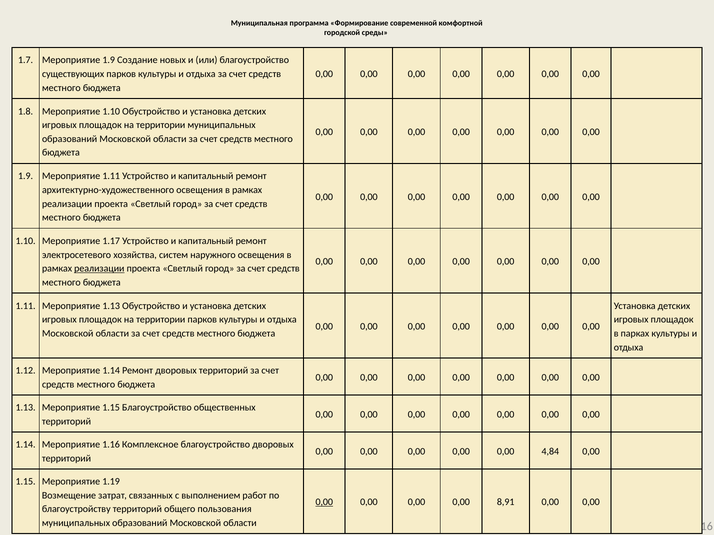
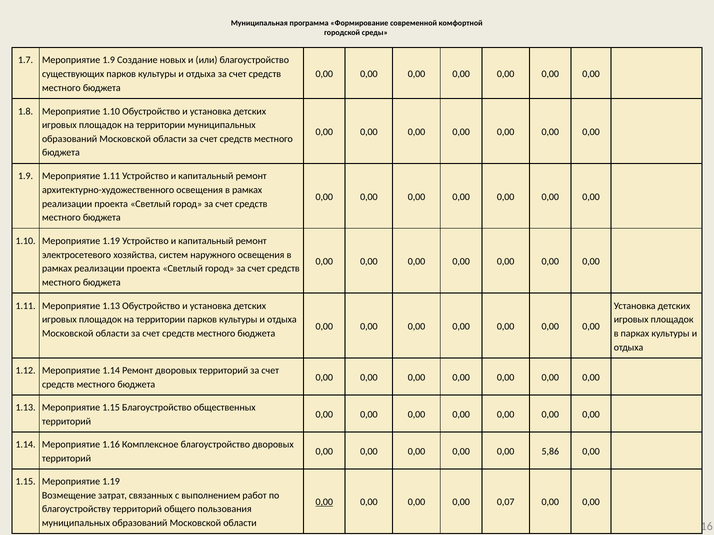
1.10 Мероприятие 1.17: 1.17 -> 1.19
реализации at (99, 269) underline: present -> none
4,84: 4,84 -> 5,86
8,91: 8,91 -> 0,07
